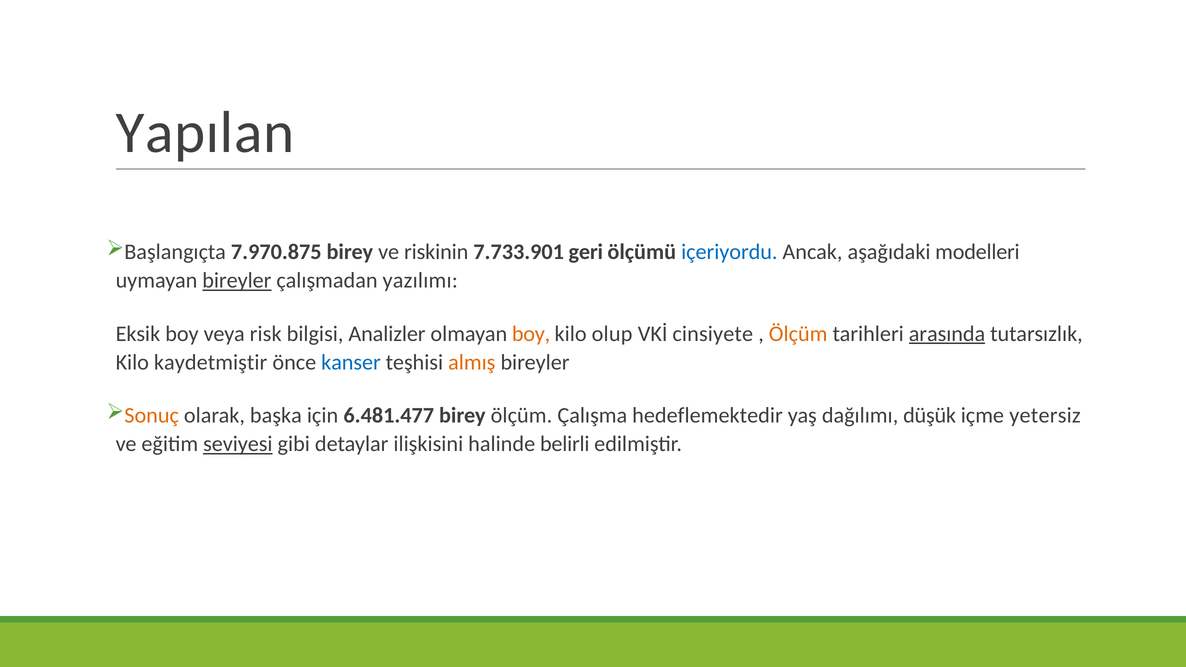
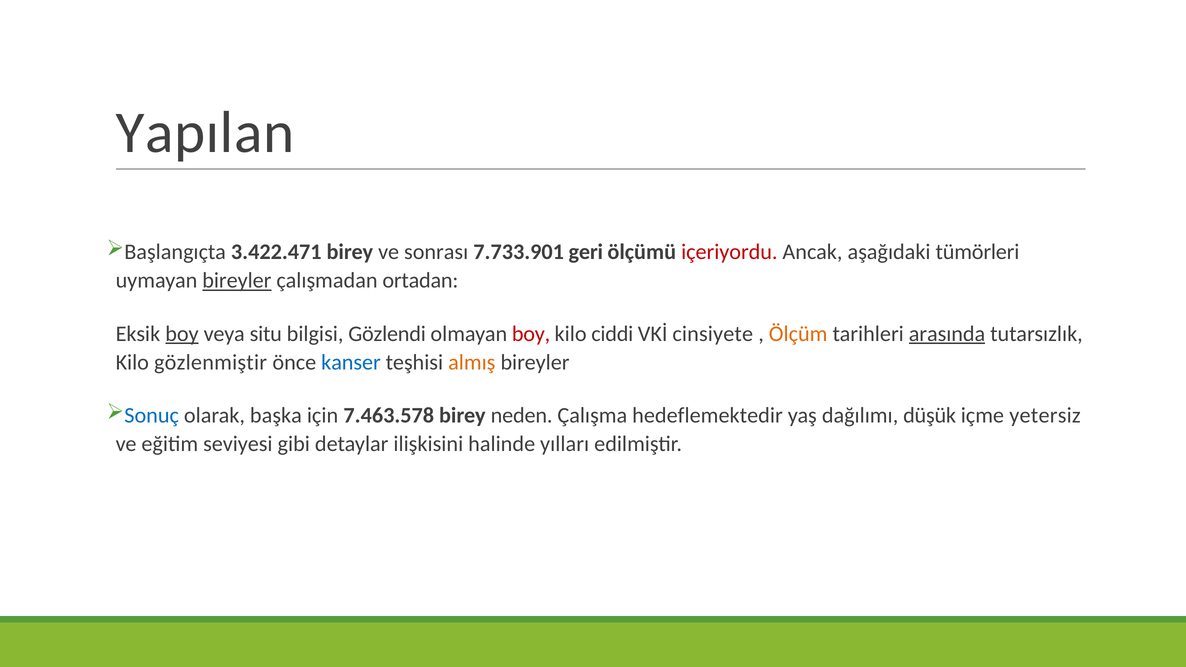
7.970.875: 7.970.875 -> 3.422.471
riskinin: riskinin -> sonrası
içeriyordu colour: blue -> red
modelleri: modelleri -> tümörleri
yazılımı: yazılımı -> ortadan
boy at (182, 334) underline: none -> present
risk: risk -> situ
Analizler: Analizler -> Gözlendi
boy at (531, 334) colour: orange -> red
olup: olup -> ciddi
kaydetmiştir: kaydetmiştir -> gözlenmiştir
Sonuç colour: orange -> blue
6.481.477: 6.481.477 -> 7.463.578
birey ölçüm: ölçüm -> neden
seviyesi underline: present -> none
belirli: belirli -> yılları
